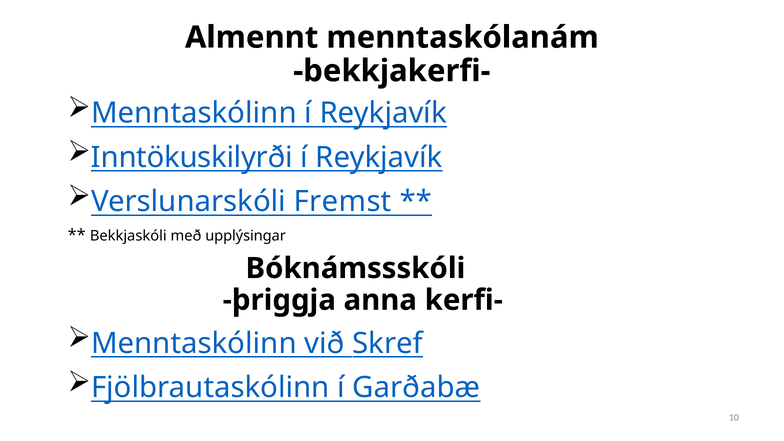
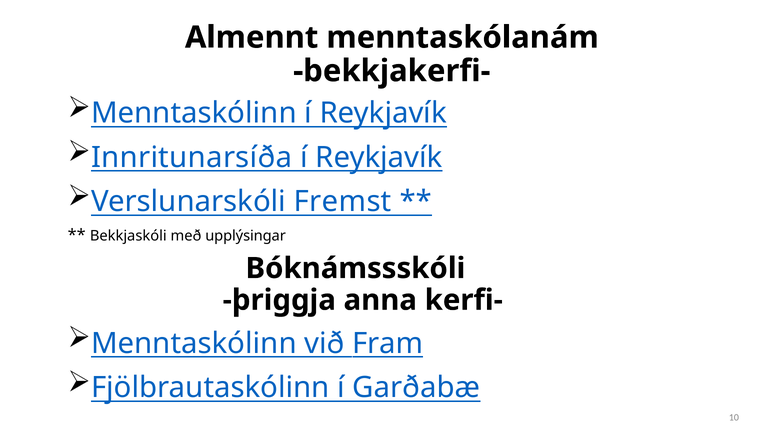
Inntökuskilyrði: Inntökuskilyrði -> Innritunarsíða
Skref: Skref -> Fram
